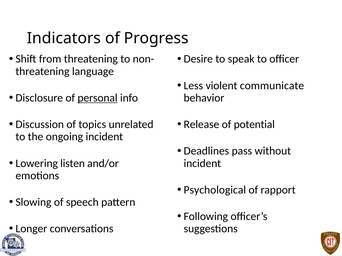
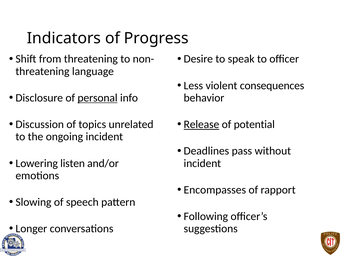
communicate: communicate -> consequences
Release underline: none -> present
Psychological: Psychological -> Encompasses
